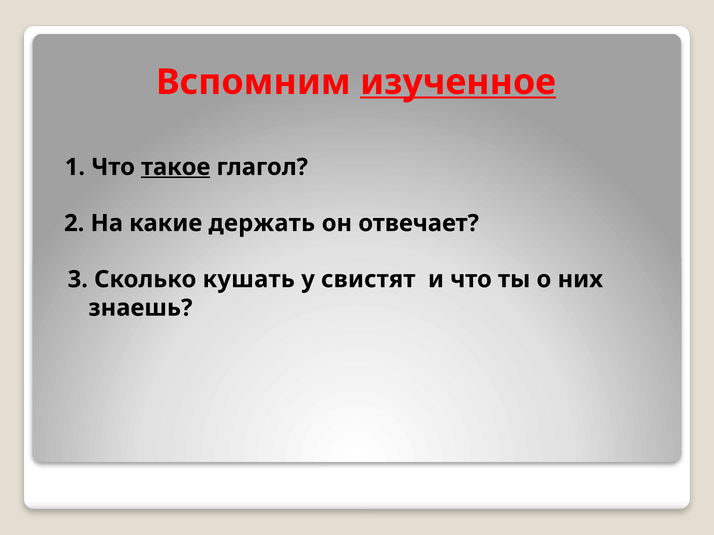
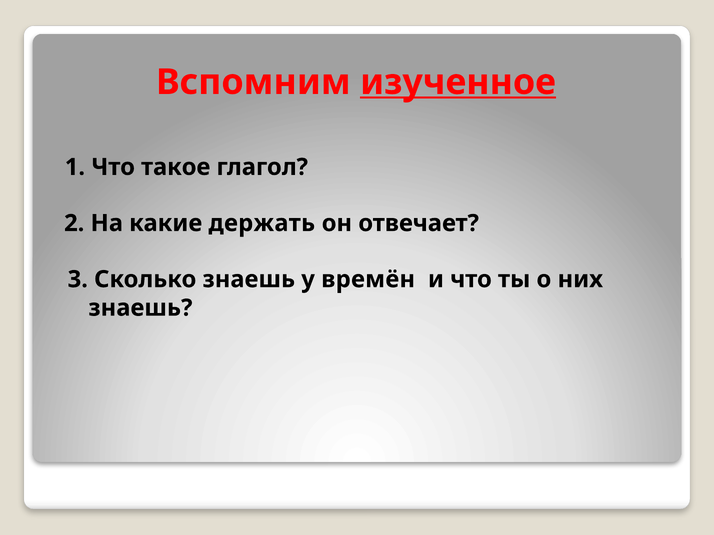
такое underline: present -> none
Сколько кушать: кушать -> знаешь
свистят: свистят -> времён
